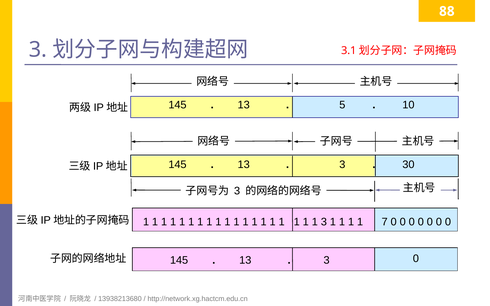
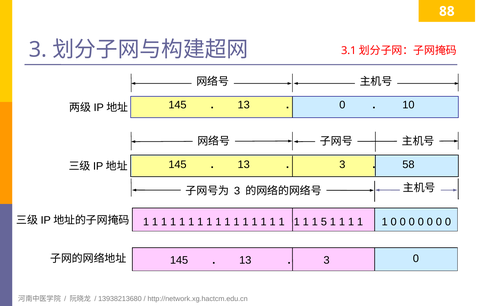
5 at (342, 105): 5 -> 0
30: 30 -> 58
1 3: 3 -> 5
7 at (385, 222): 7 -> 1
